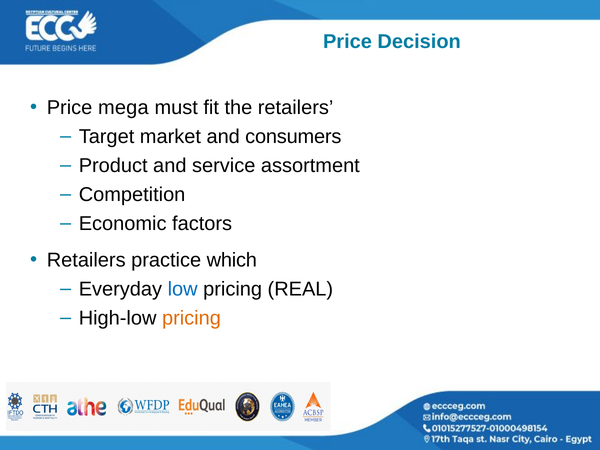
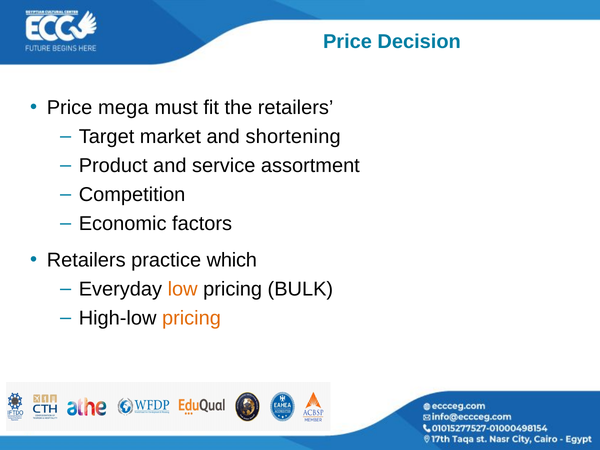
consumers: consumers -> shortening
low colour: blue -> orange
REAL: REAL -> BULK
